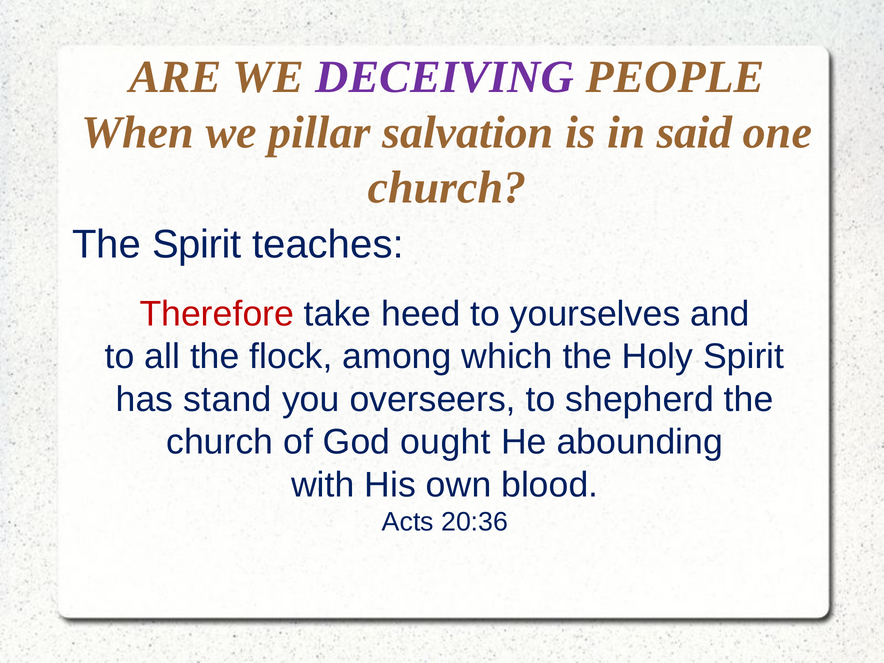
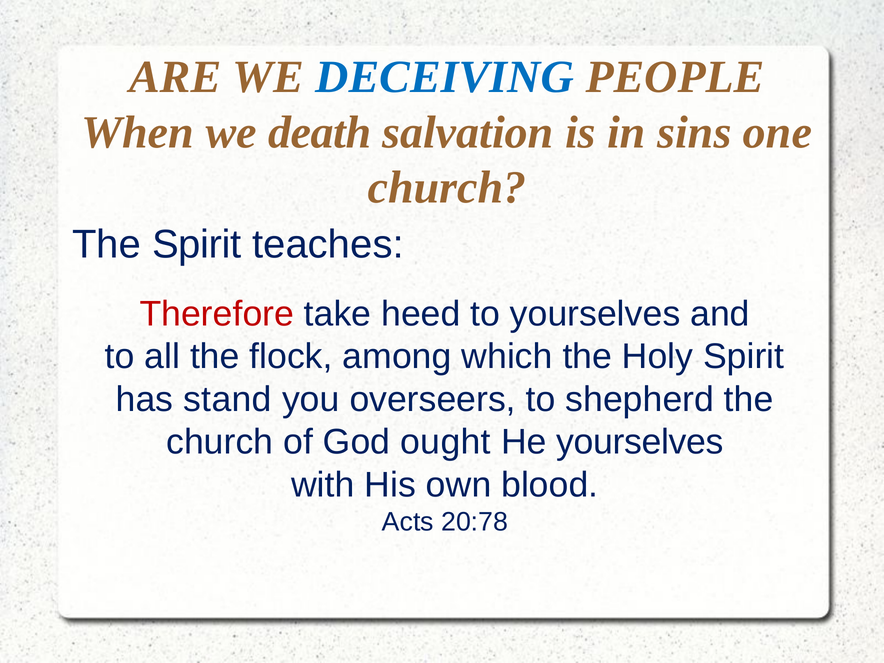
DECEIVING colour: purple -> blue
pillar: pillar -> death
said: said -> sins
He abounding: abounding -> yourselves
20:36: 20:36 -> 20:78
